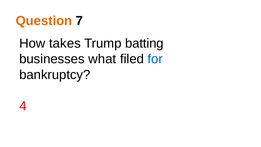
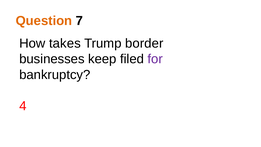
batting: batting -> border
what: what -> keep
for colour: blue -> purple
